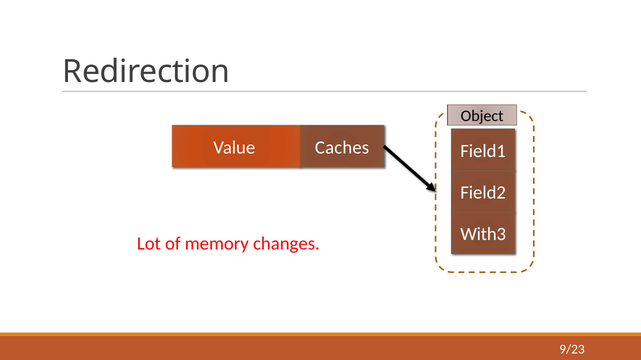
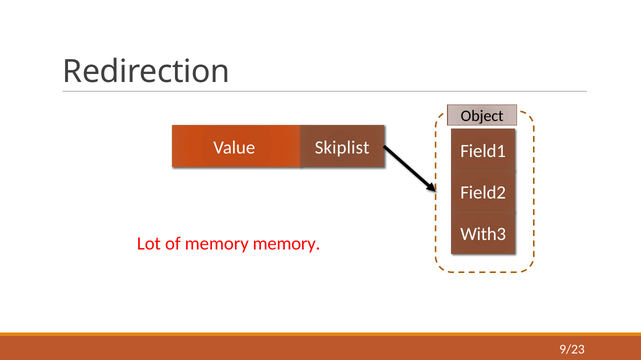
Caches: Caches -> Skiplist
memory changes: changes -> memory
